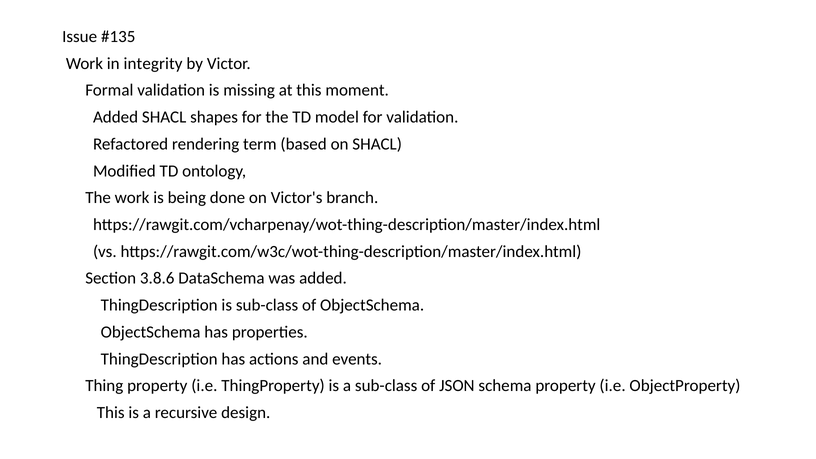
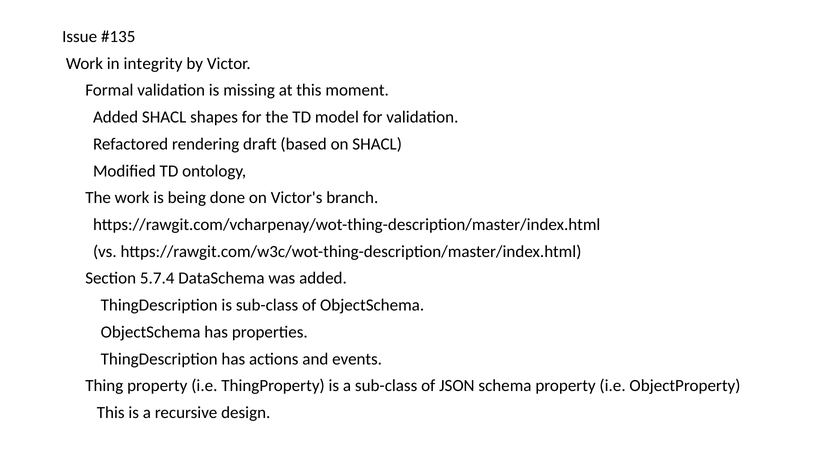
term: term -> draft
3.8.6: 3.8.6 -> 5.7.4
